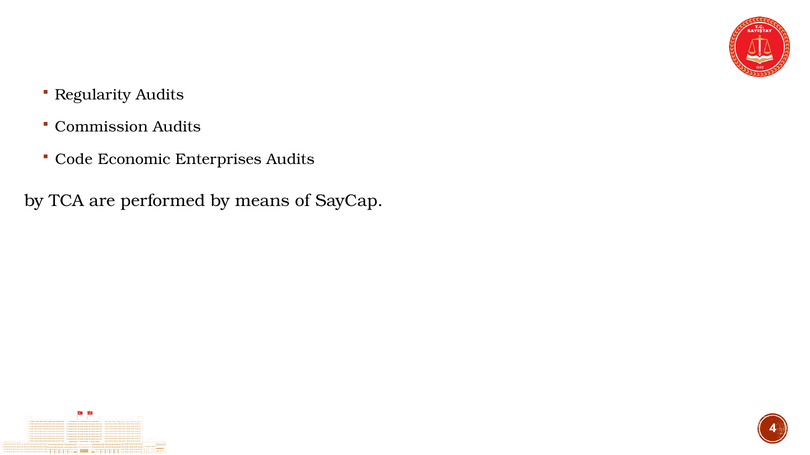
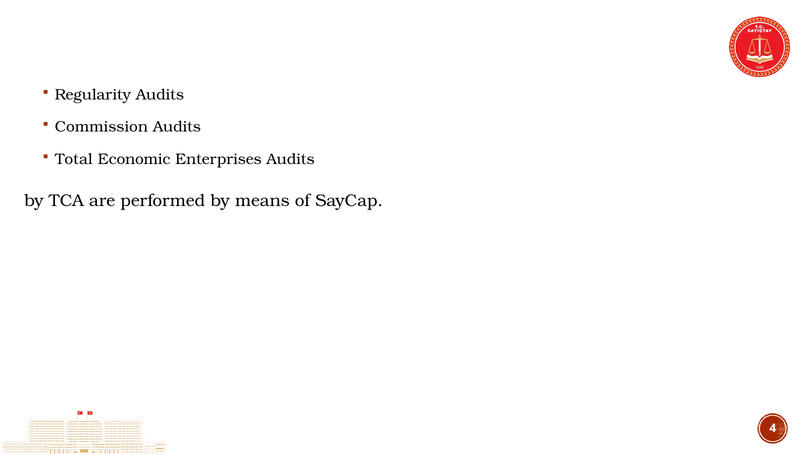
Code: Code -> Total
